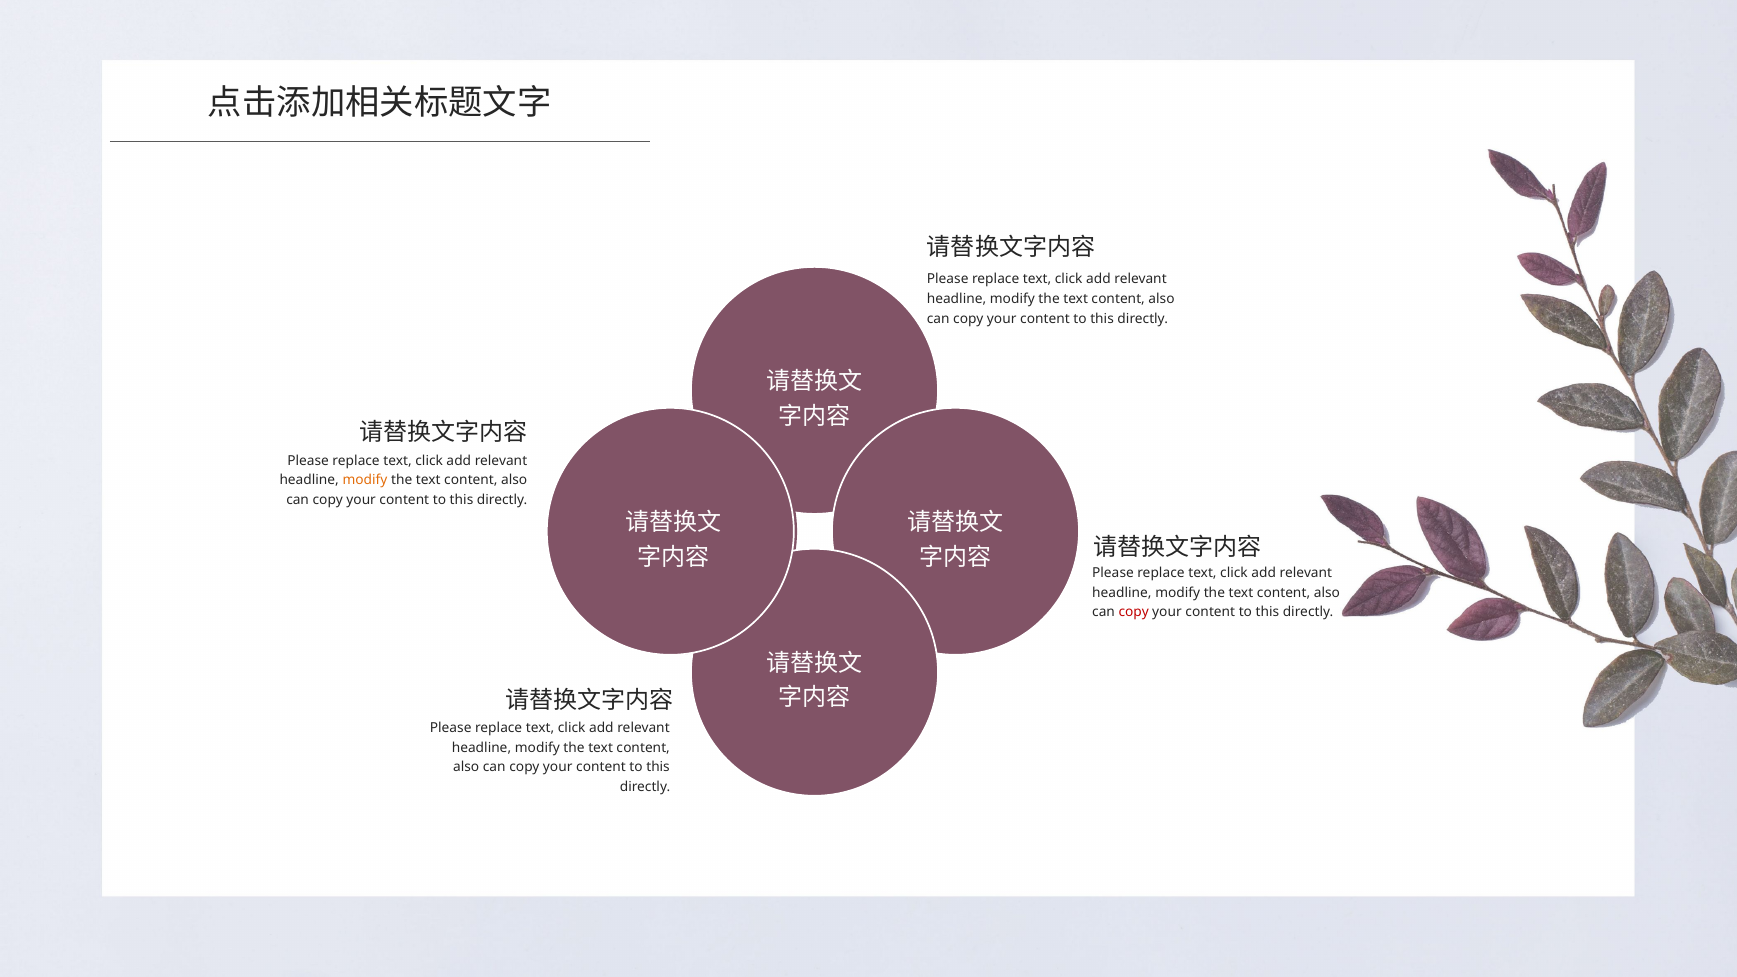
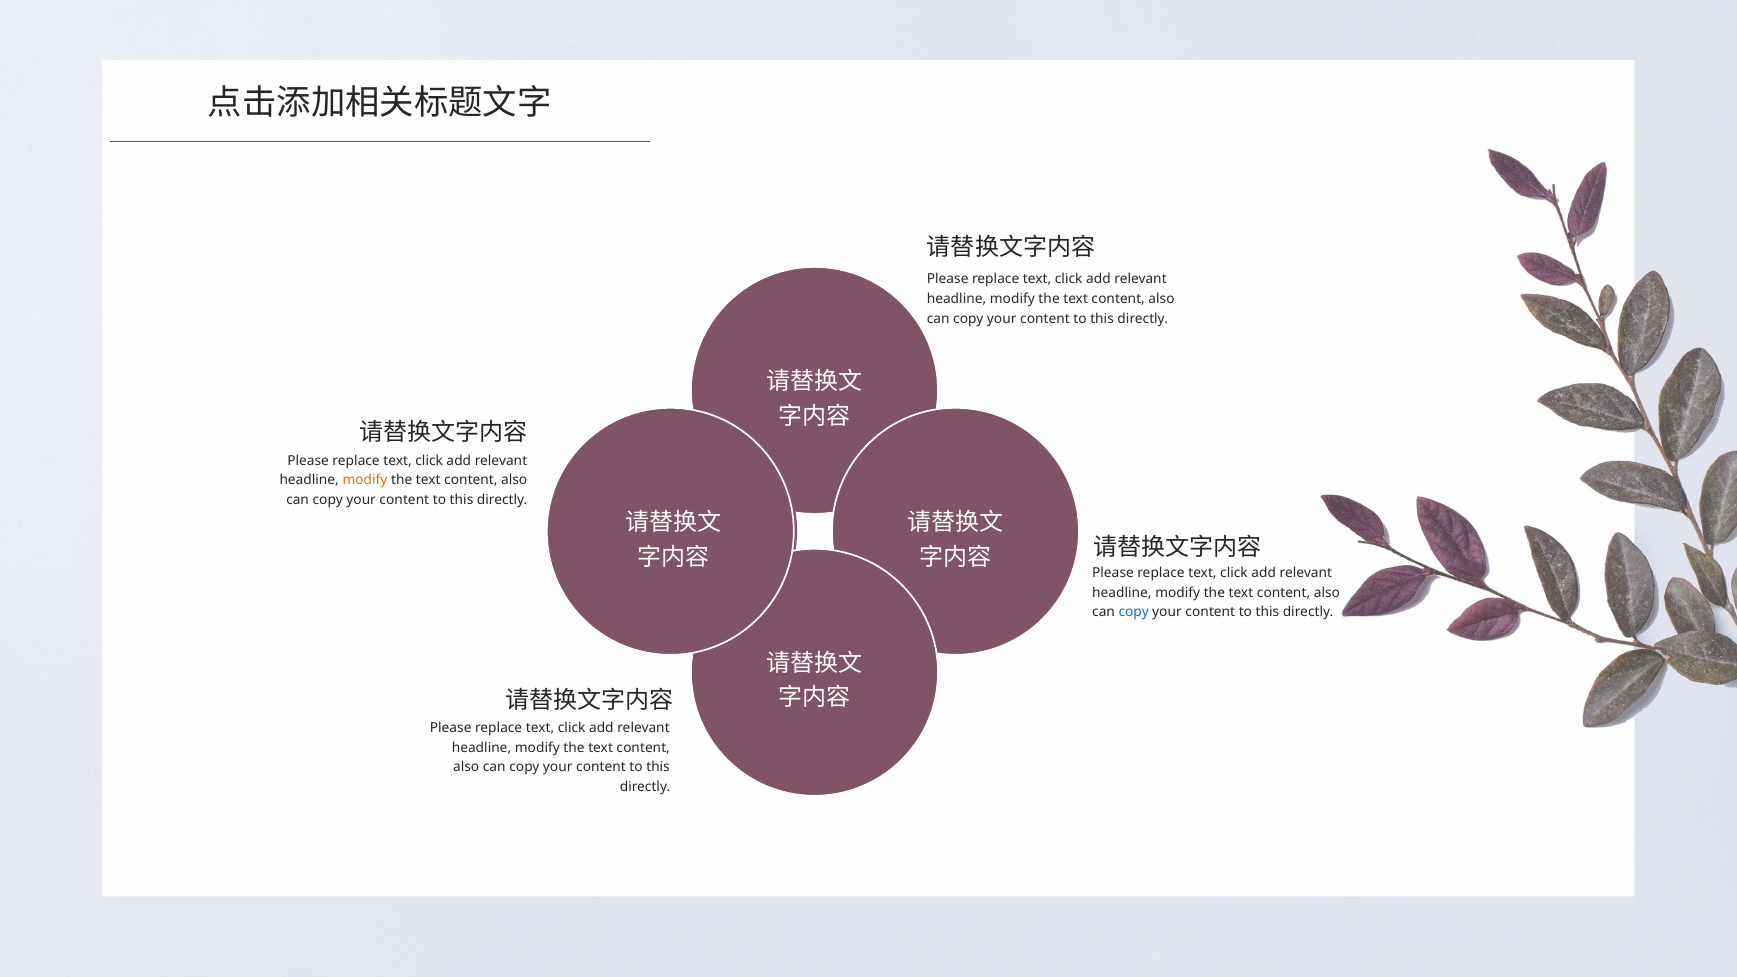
copy at (1134, 612) colour: red -> blue
